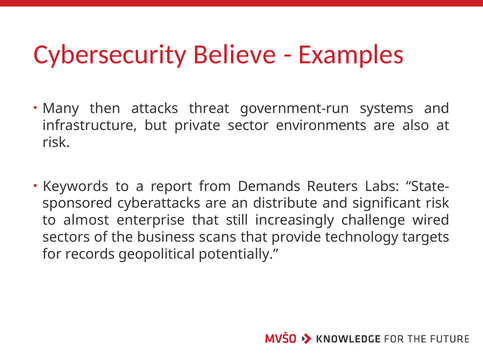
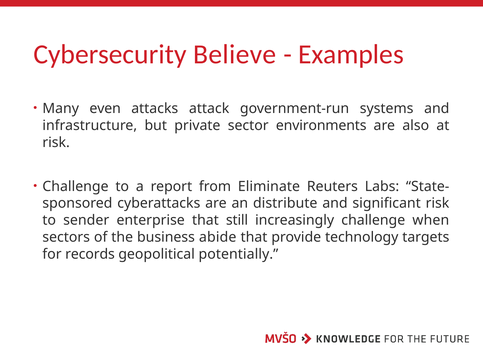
then: then -> even
threat: threat -> attack
Keywords at (75, 186): Keywords -> Challenge
Demands: Demands -> Eliminate
almost: almost -> sender
wired: wired -> when
scans: scans -> abide
